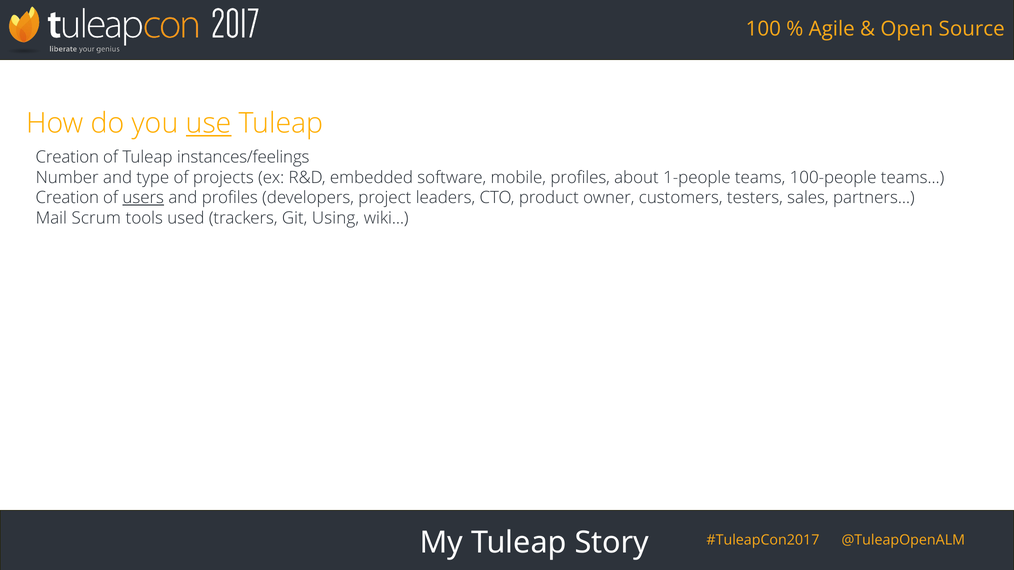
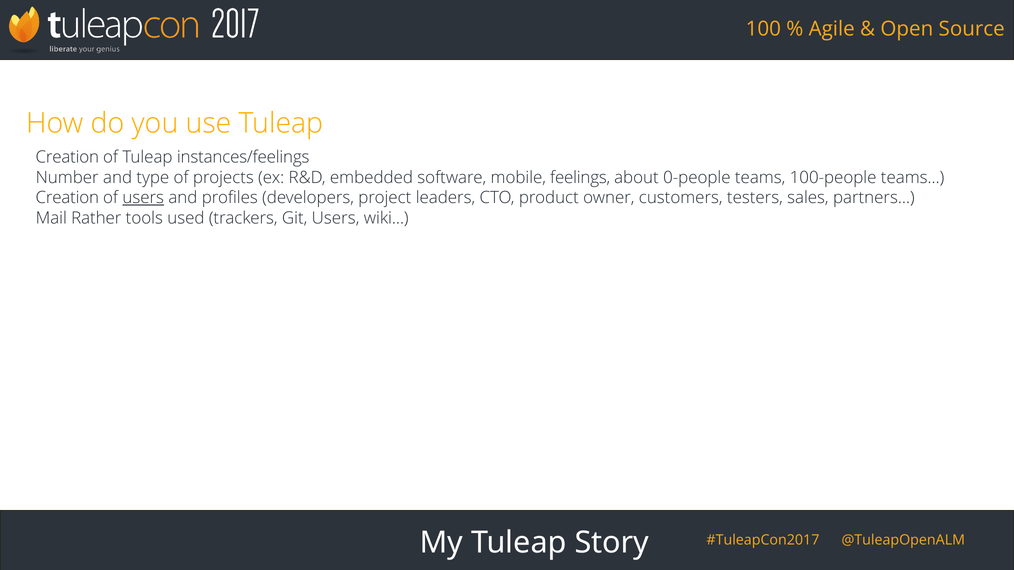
use underline: present -> none
mobile profiles: profiles -> feelings
1-people: 1-people -> 0-people
Scrum: Scrum -> Rather
Git Using: Using -> Users
